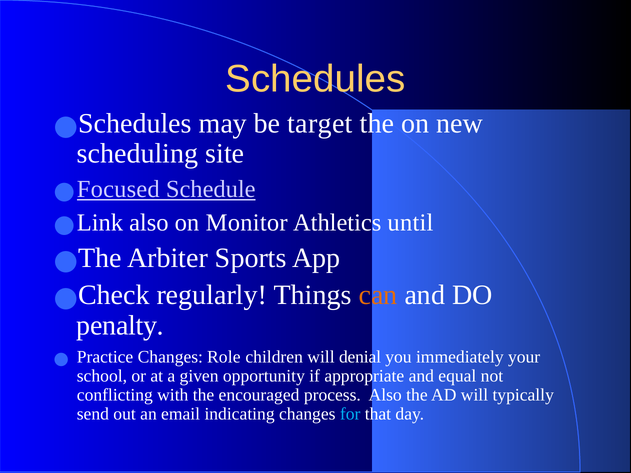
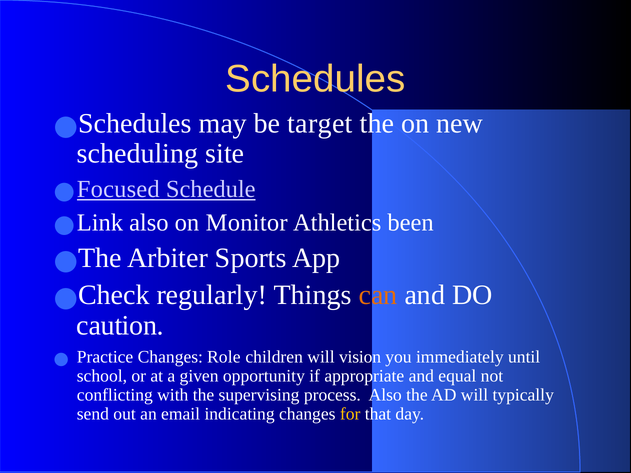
until: until -> been
penalty: penalty -> caution
denial: denial -> vision
your: your -> until
encouraged: encouraged -> supervising
for colour: light blue -> yellow
